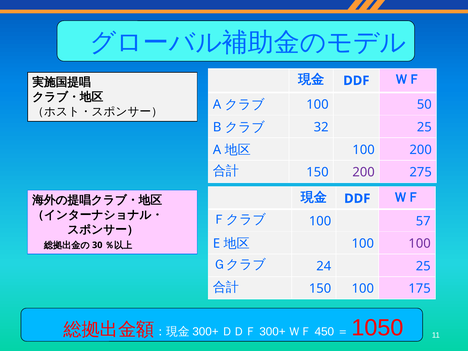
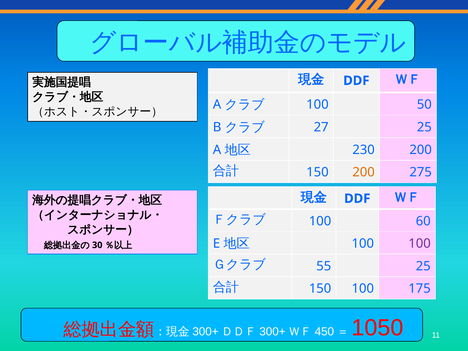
32: 32 -> 27
100 at (364, 150): 100 -> 230
200 at (364, 172) colour: purple -> orange
57: 57 -> 60
24: 24 -> 55
